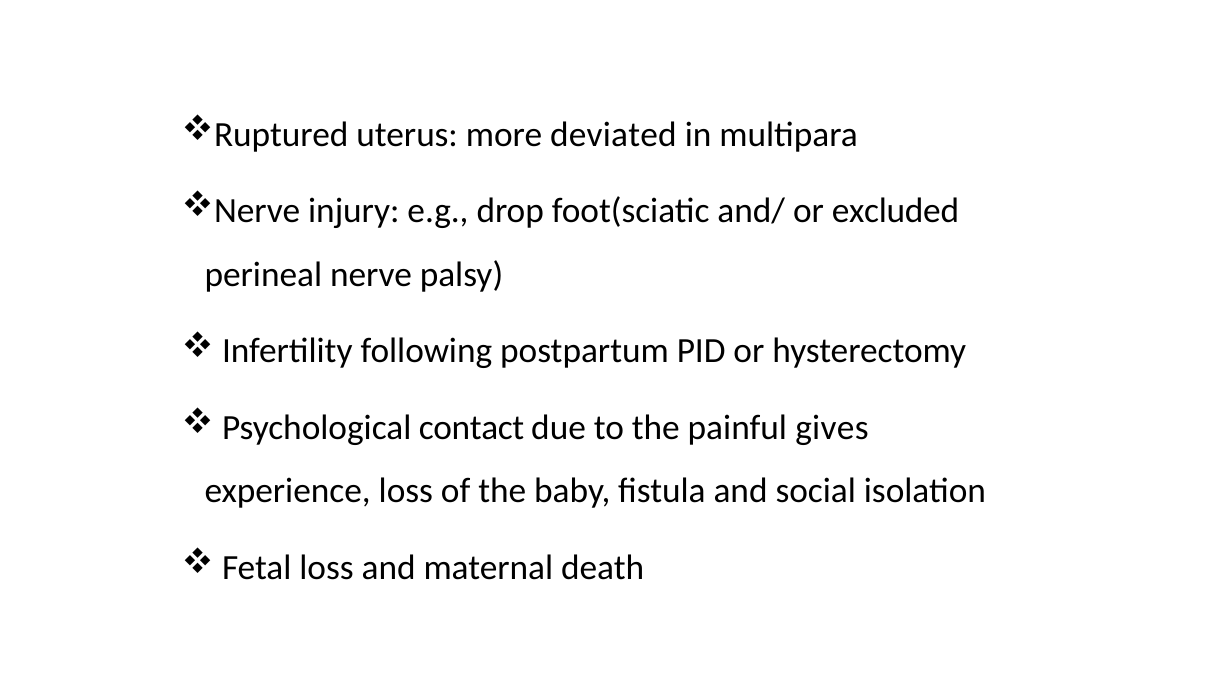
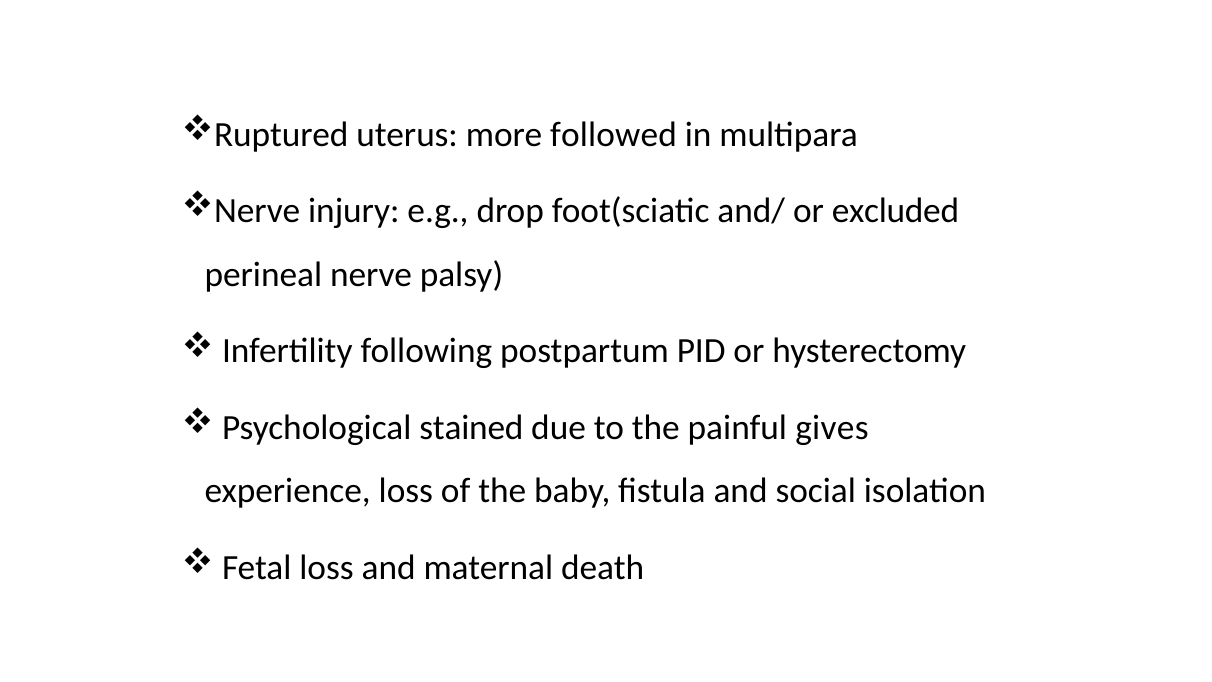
deviated: deviated -> followed
contact: contact -> stained
